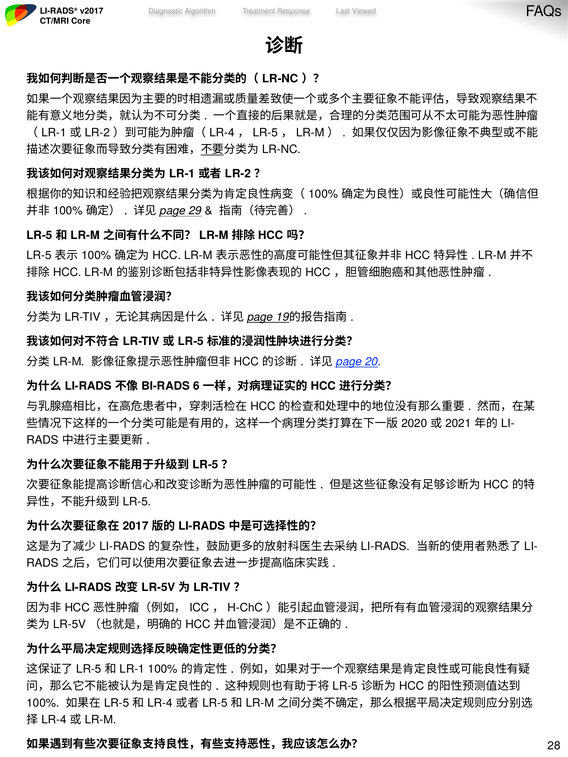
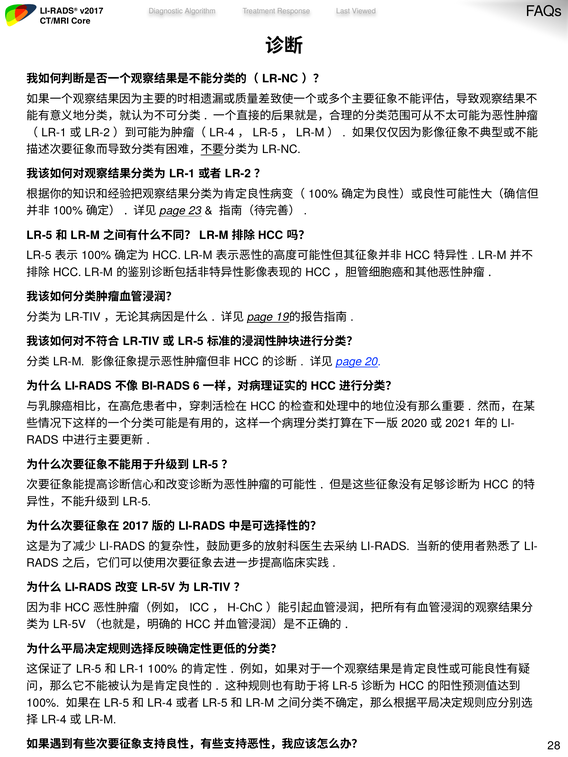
29: 29 -> 23
